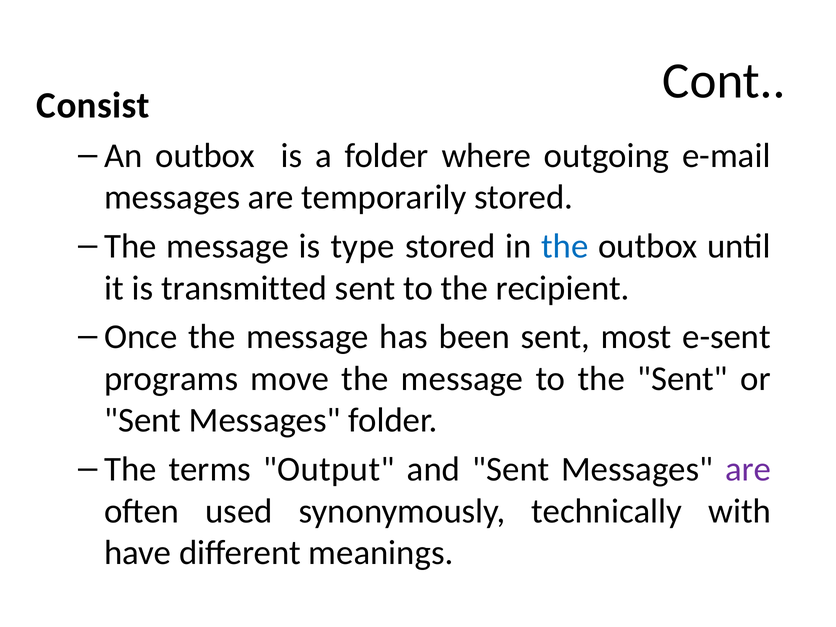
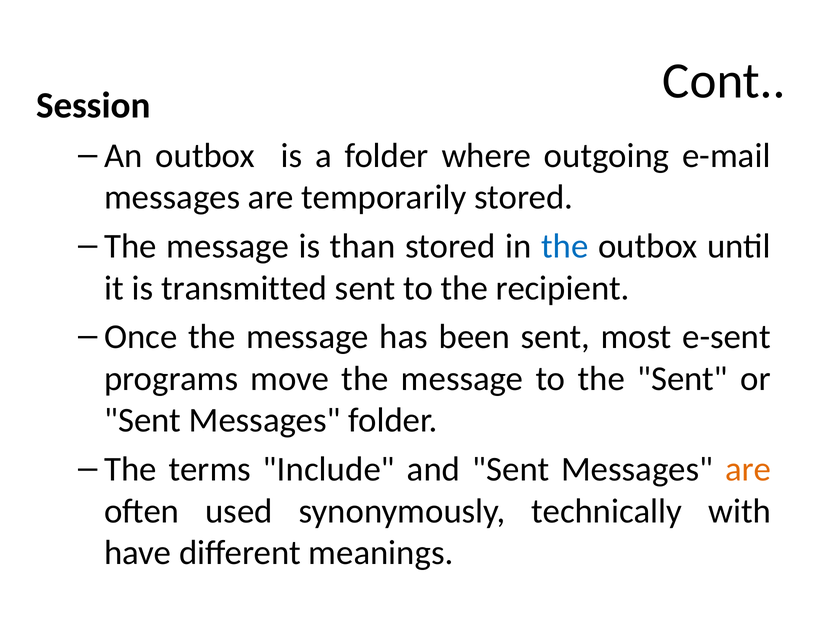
Consist: Consist -> Session
type: type -> than
Output: Output -> Include
are at (748, 469) colour: purple -> orange
